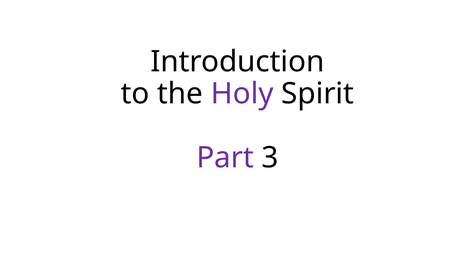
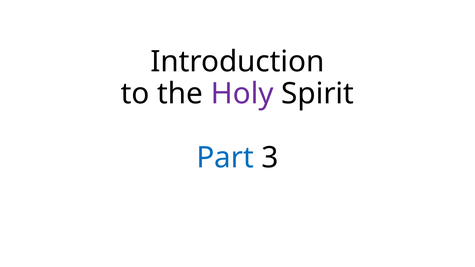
Part colour: purple -> blue
